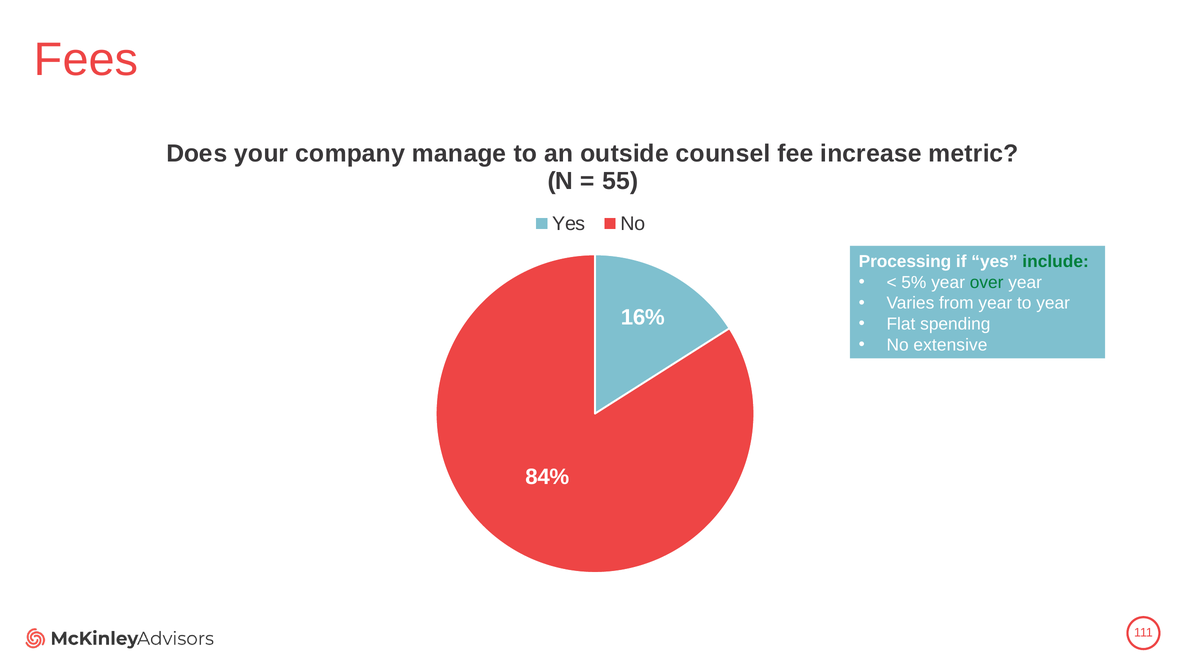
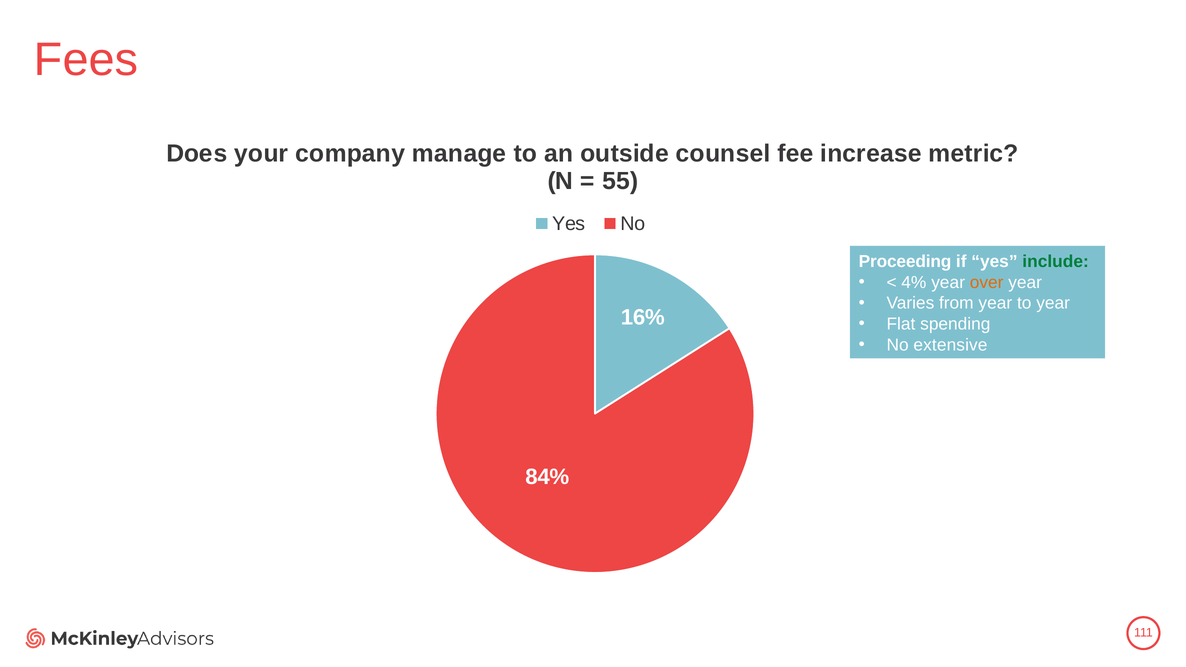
Processing: Processing -> Proceeding
5%: 5% -> 4%
over colour: green -> orange
